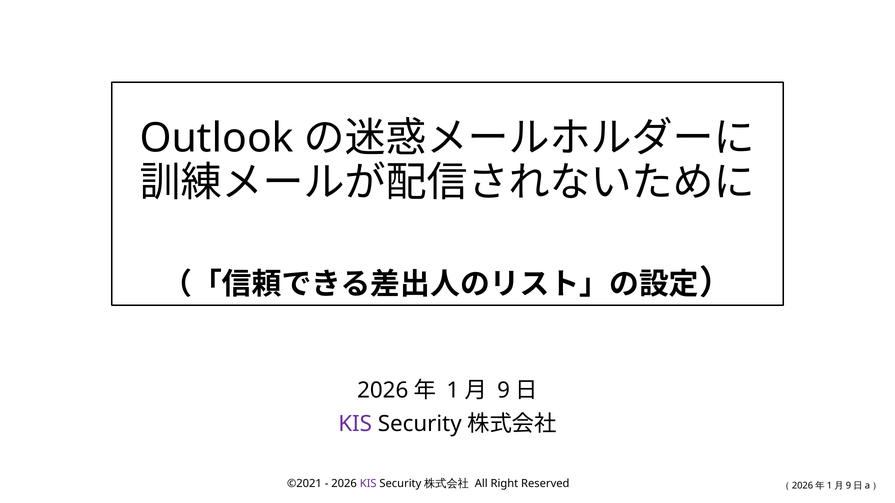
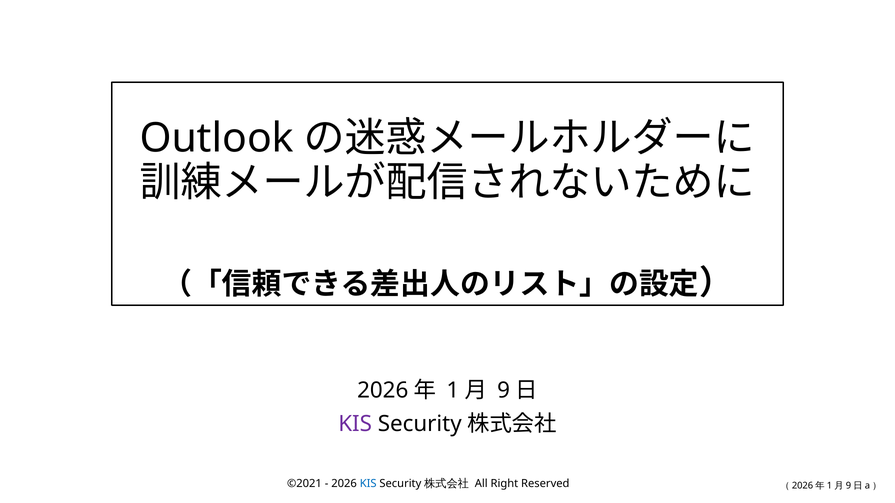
KIS at (368, 484) colour: purple -> blue
